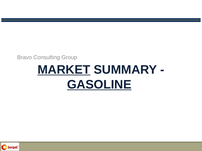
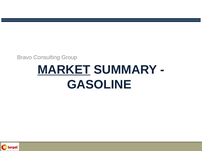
GASOLINE underline: present -> none
